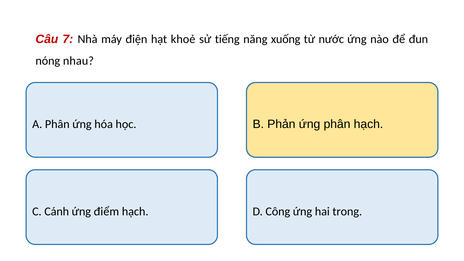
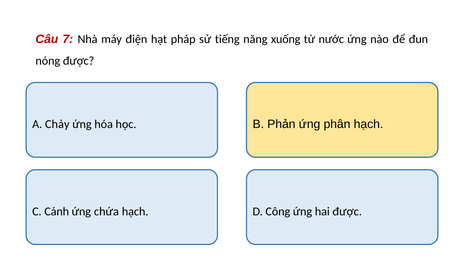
khoẻ: khoẻ -> pháp
nóng nhau: nhau -> được
A Phân: Phân -> Chảy
điểm: điểm -> chứa
hai trong: trong -> được
